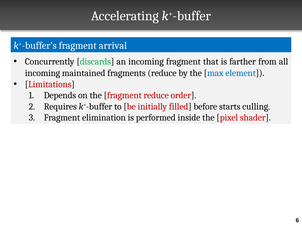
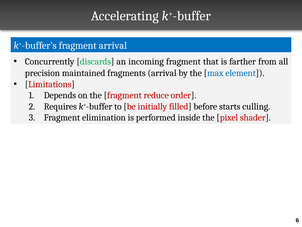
incoming at (43, 73): incoming -> precision
fragments reduce: reduce -> arrival
